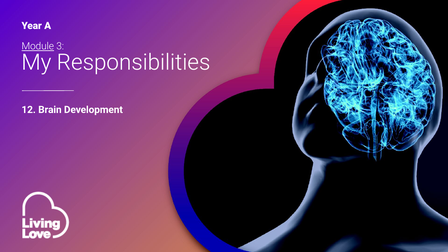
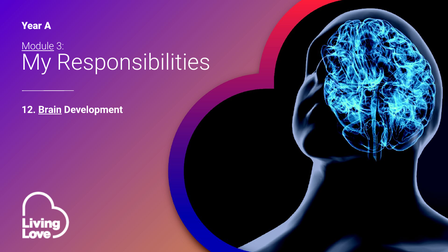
Brain underline: none -> present
